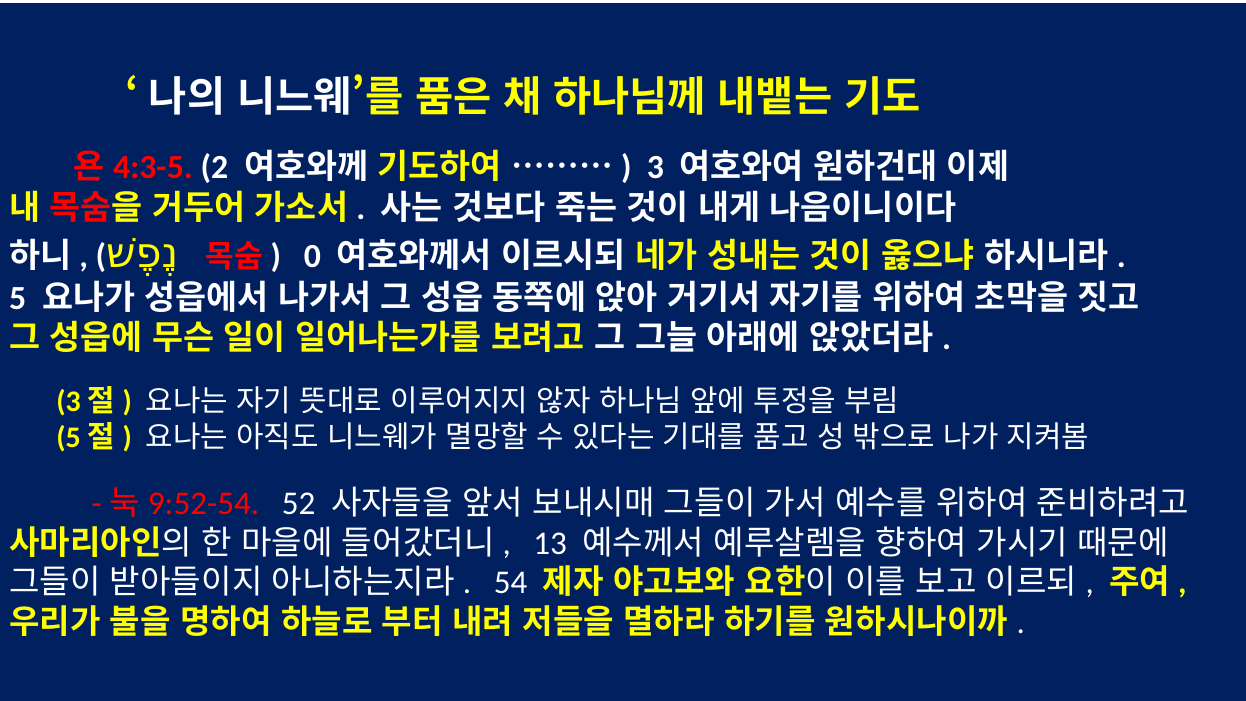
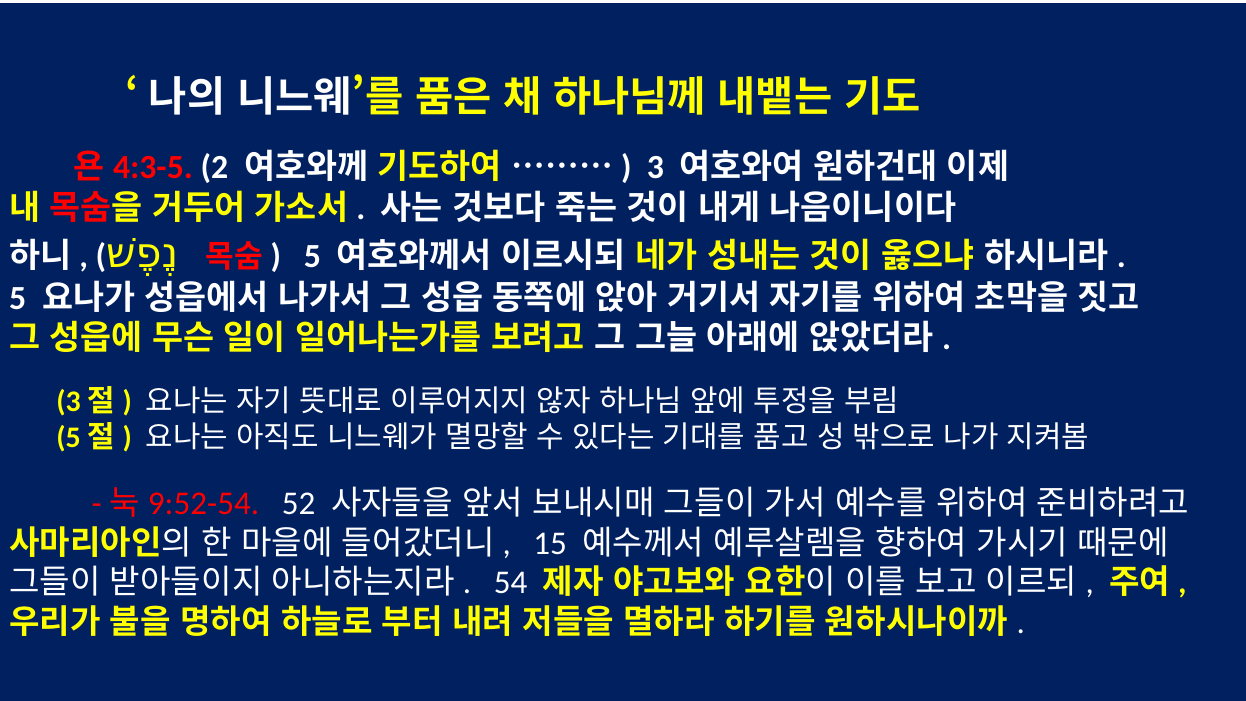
0 at (312, 256): 0 -> 5
13: 13 -> 15
